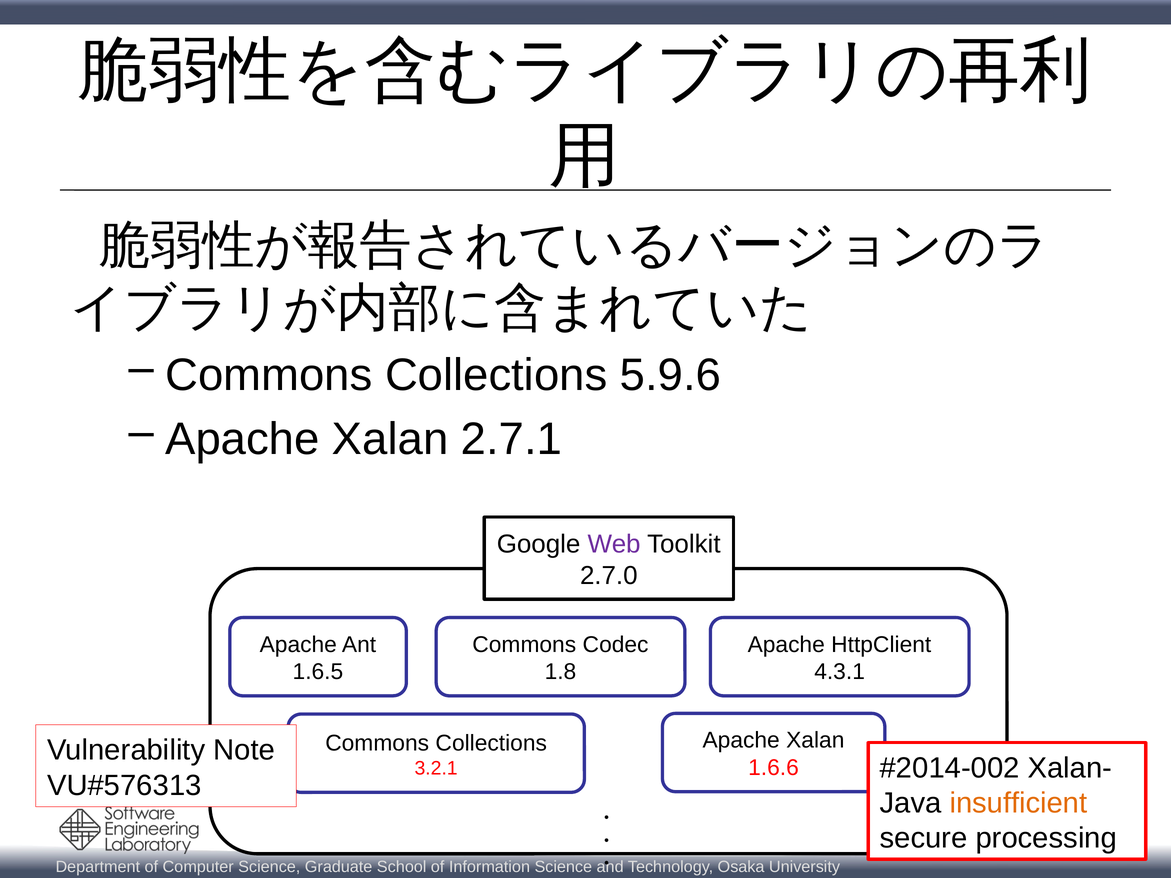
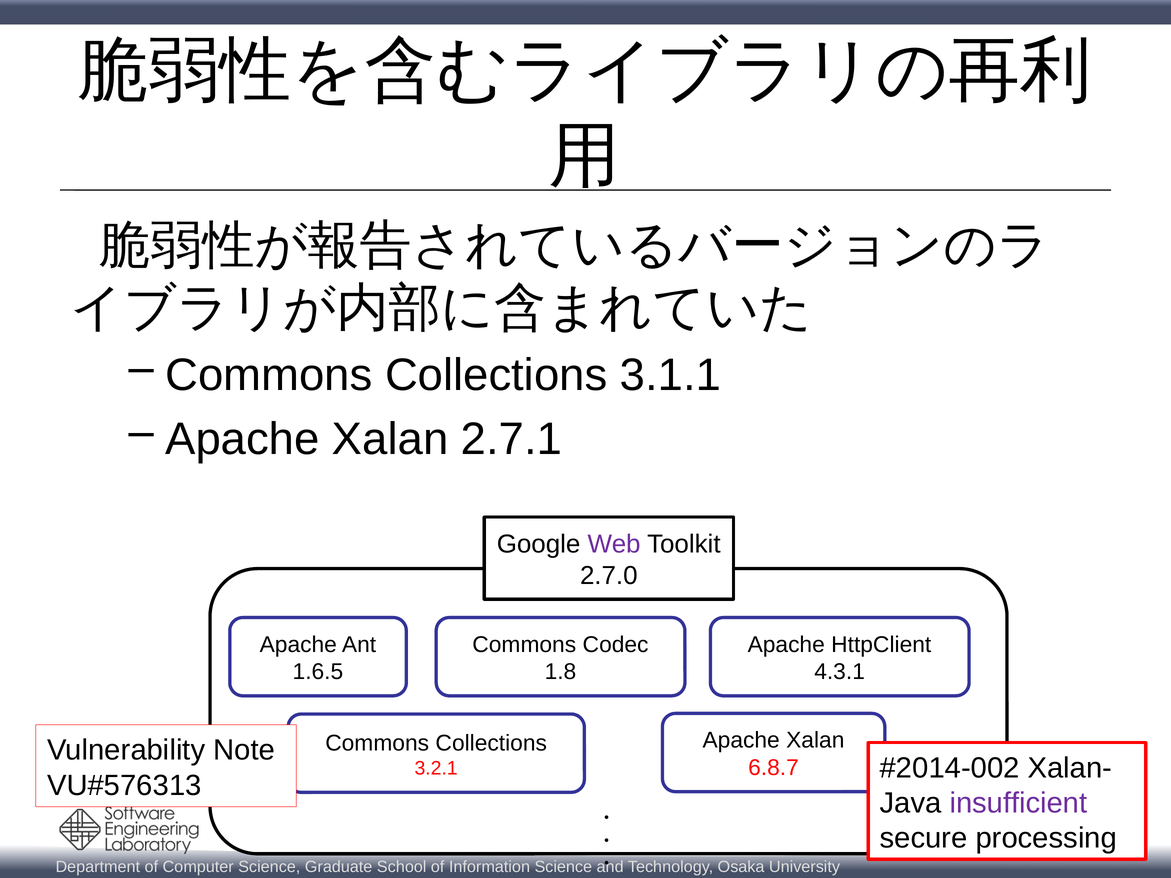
5.9.6: 5.9.6 -> 3.1.1
1.6.6: 1.6.6 -> 6.8.7
insufficient colour: orange -> purple
